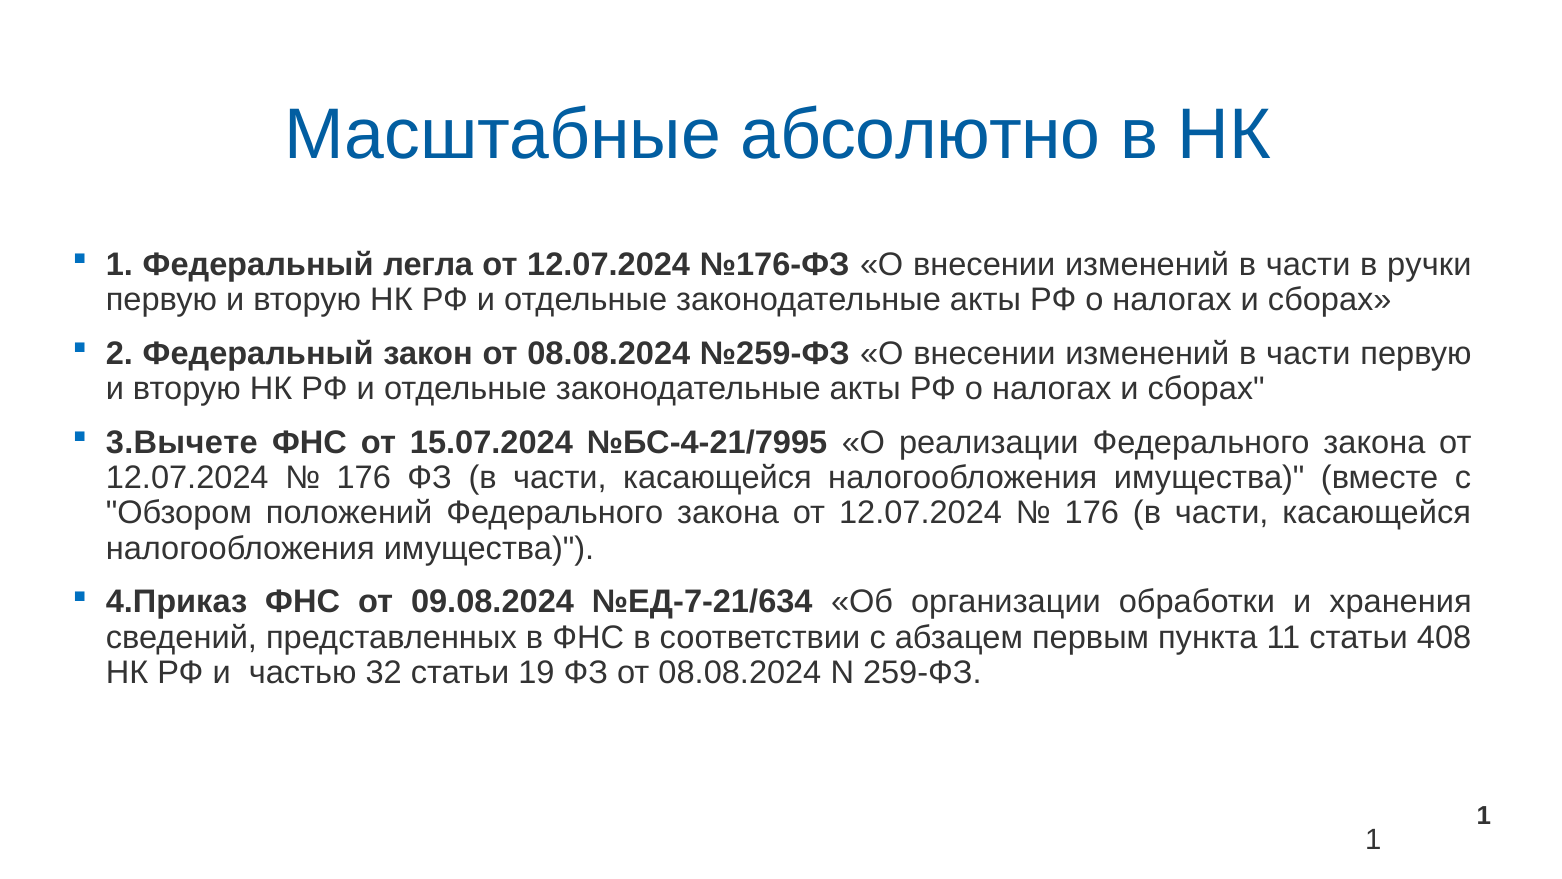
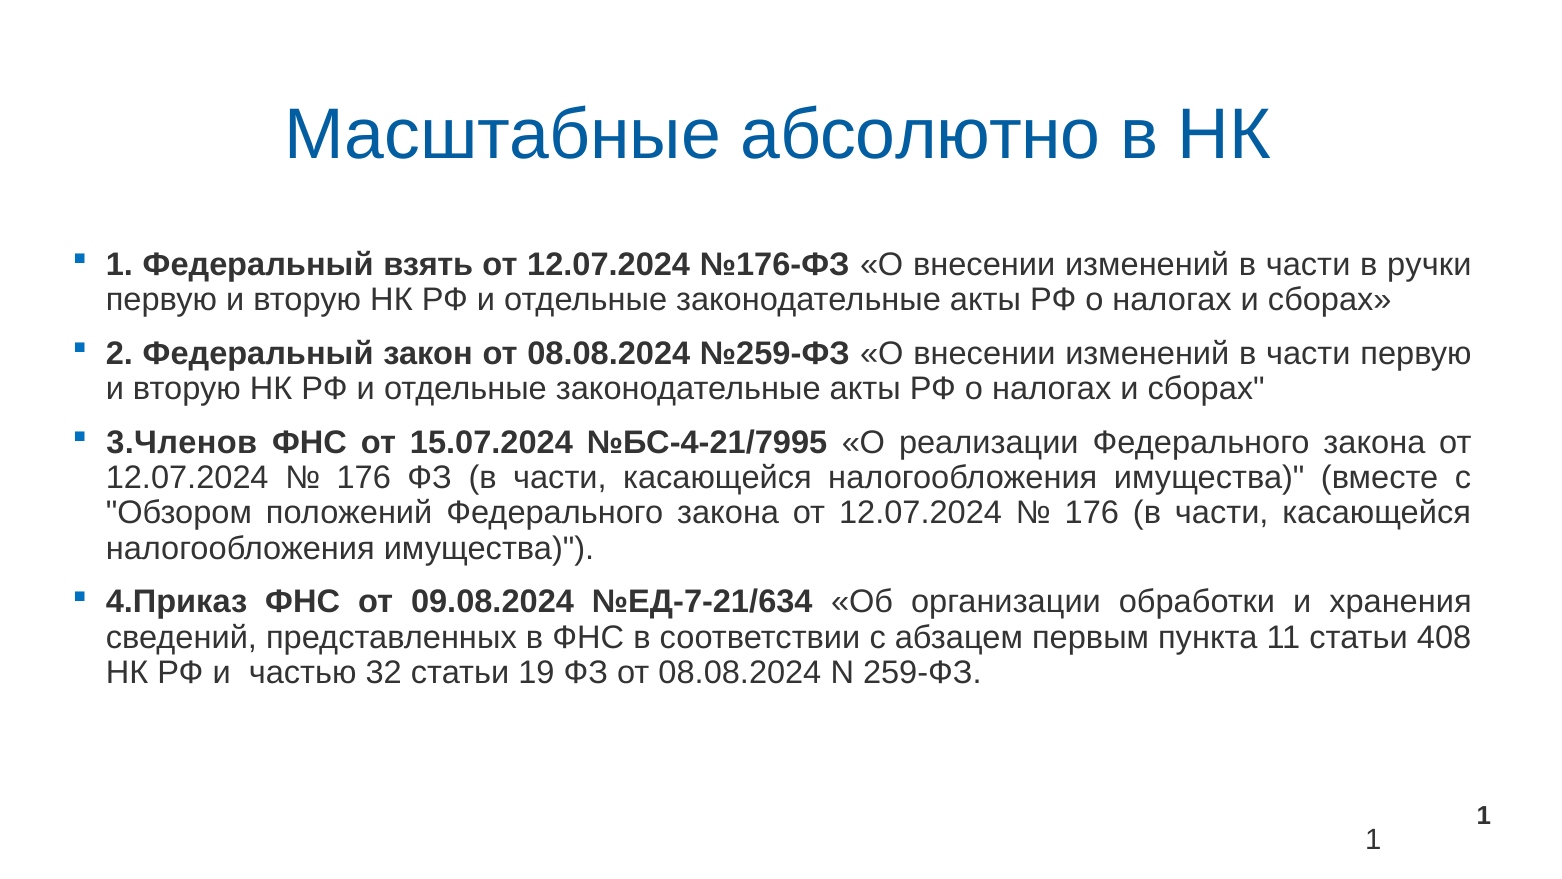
легла: легла -> взять
3.Вычете: 3.Вычете -> 3.Членов
